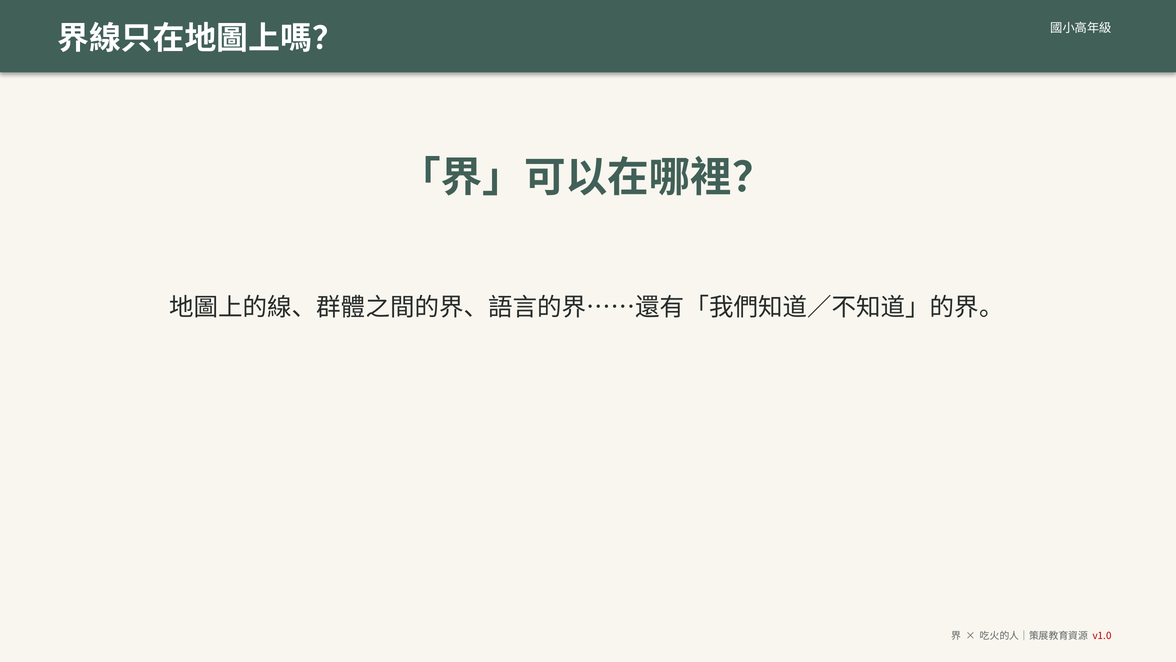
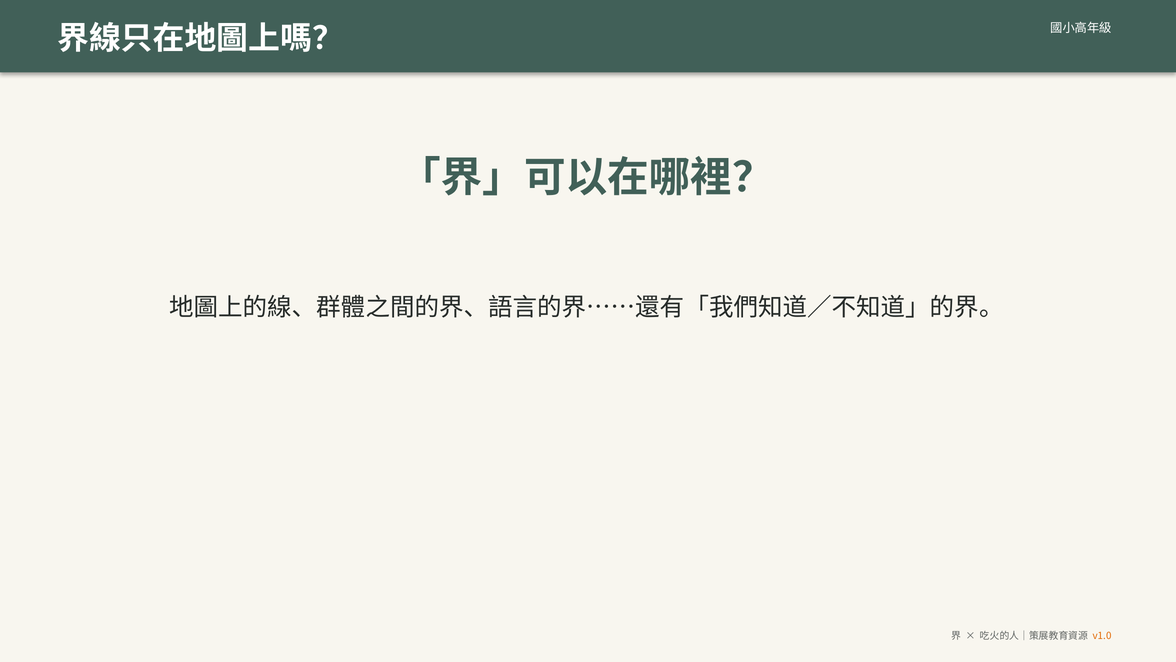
v1.0 colour: red -> orange
